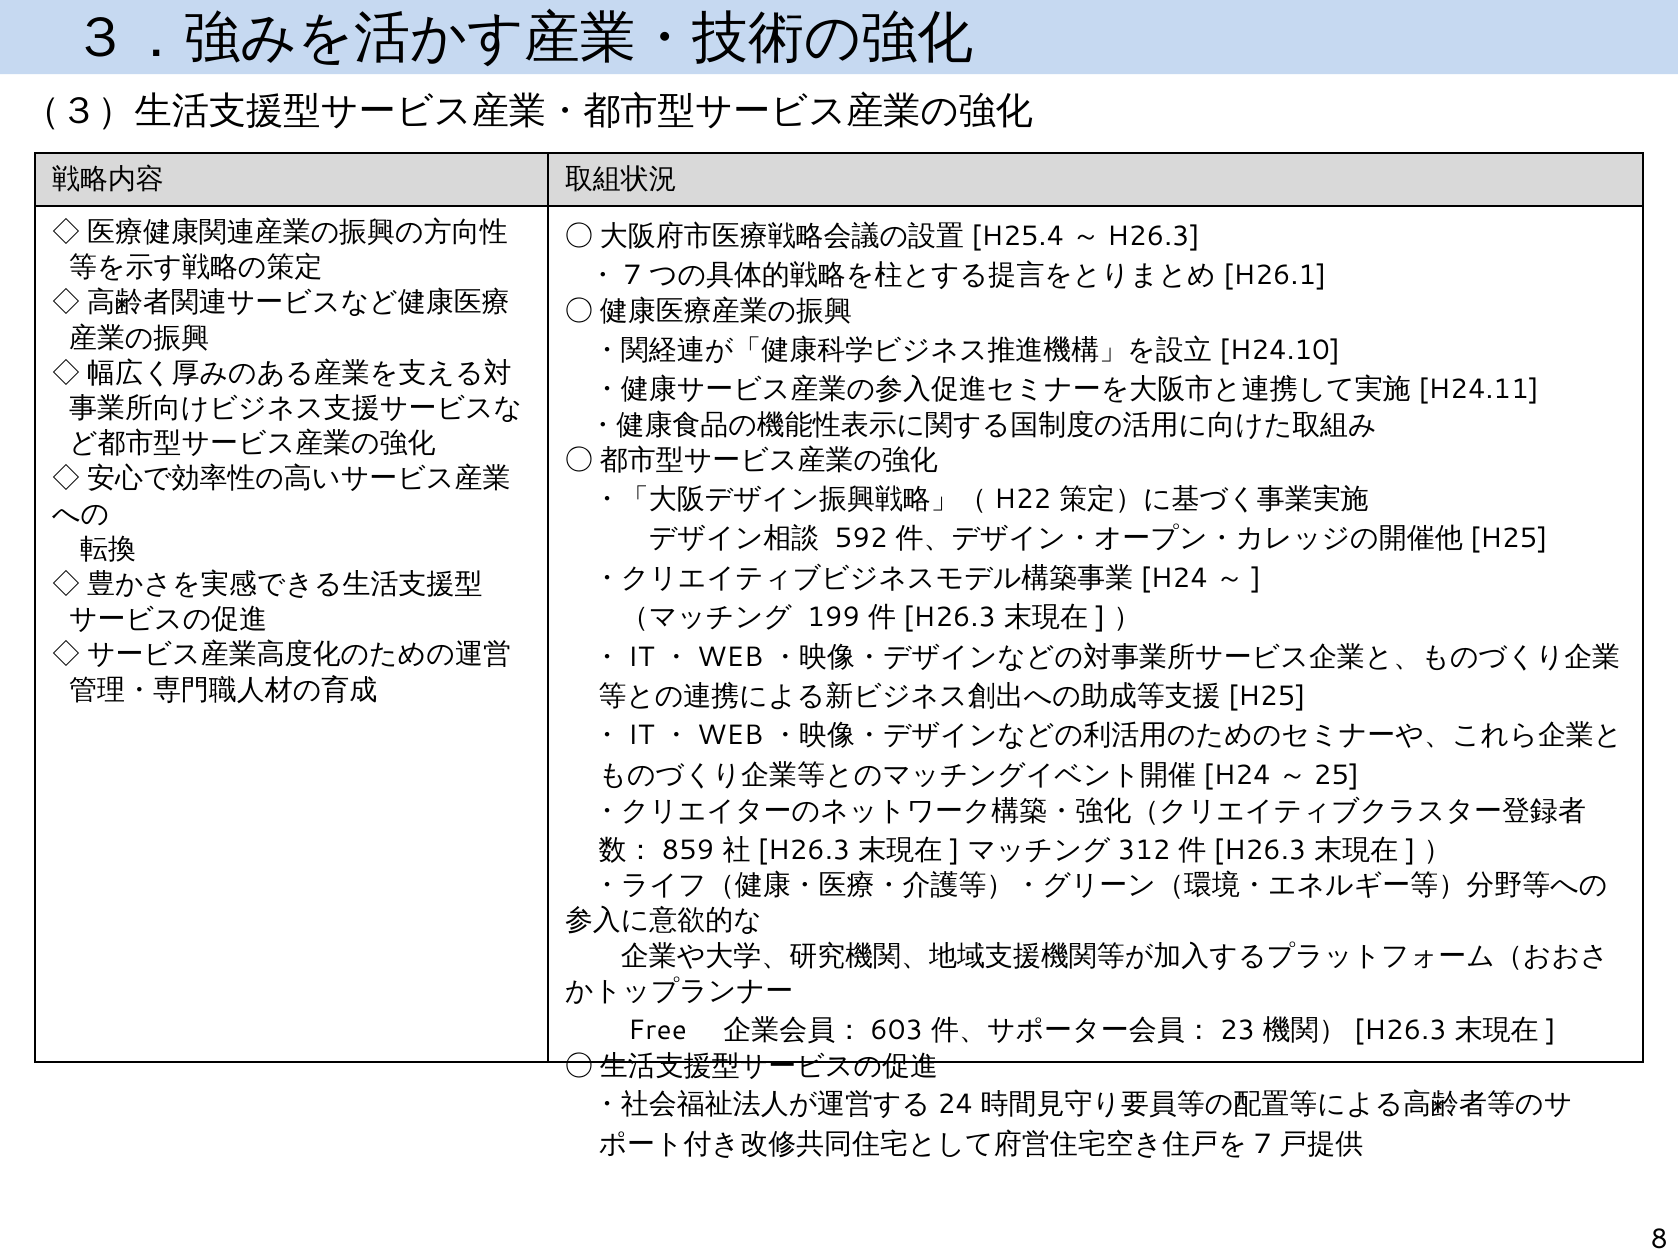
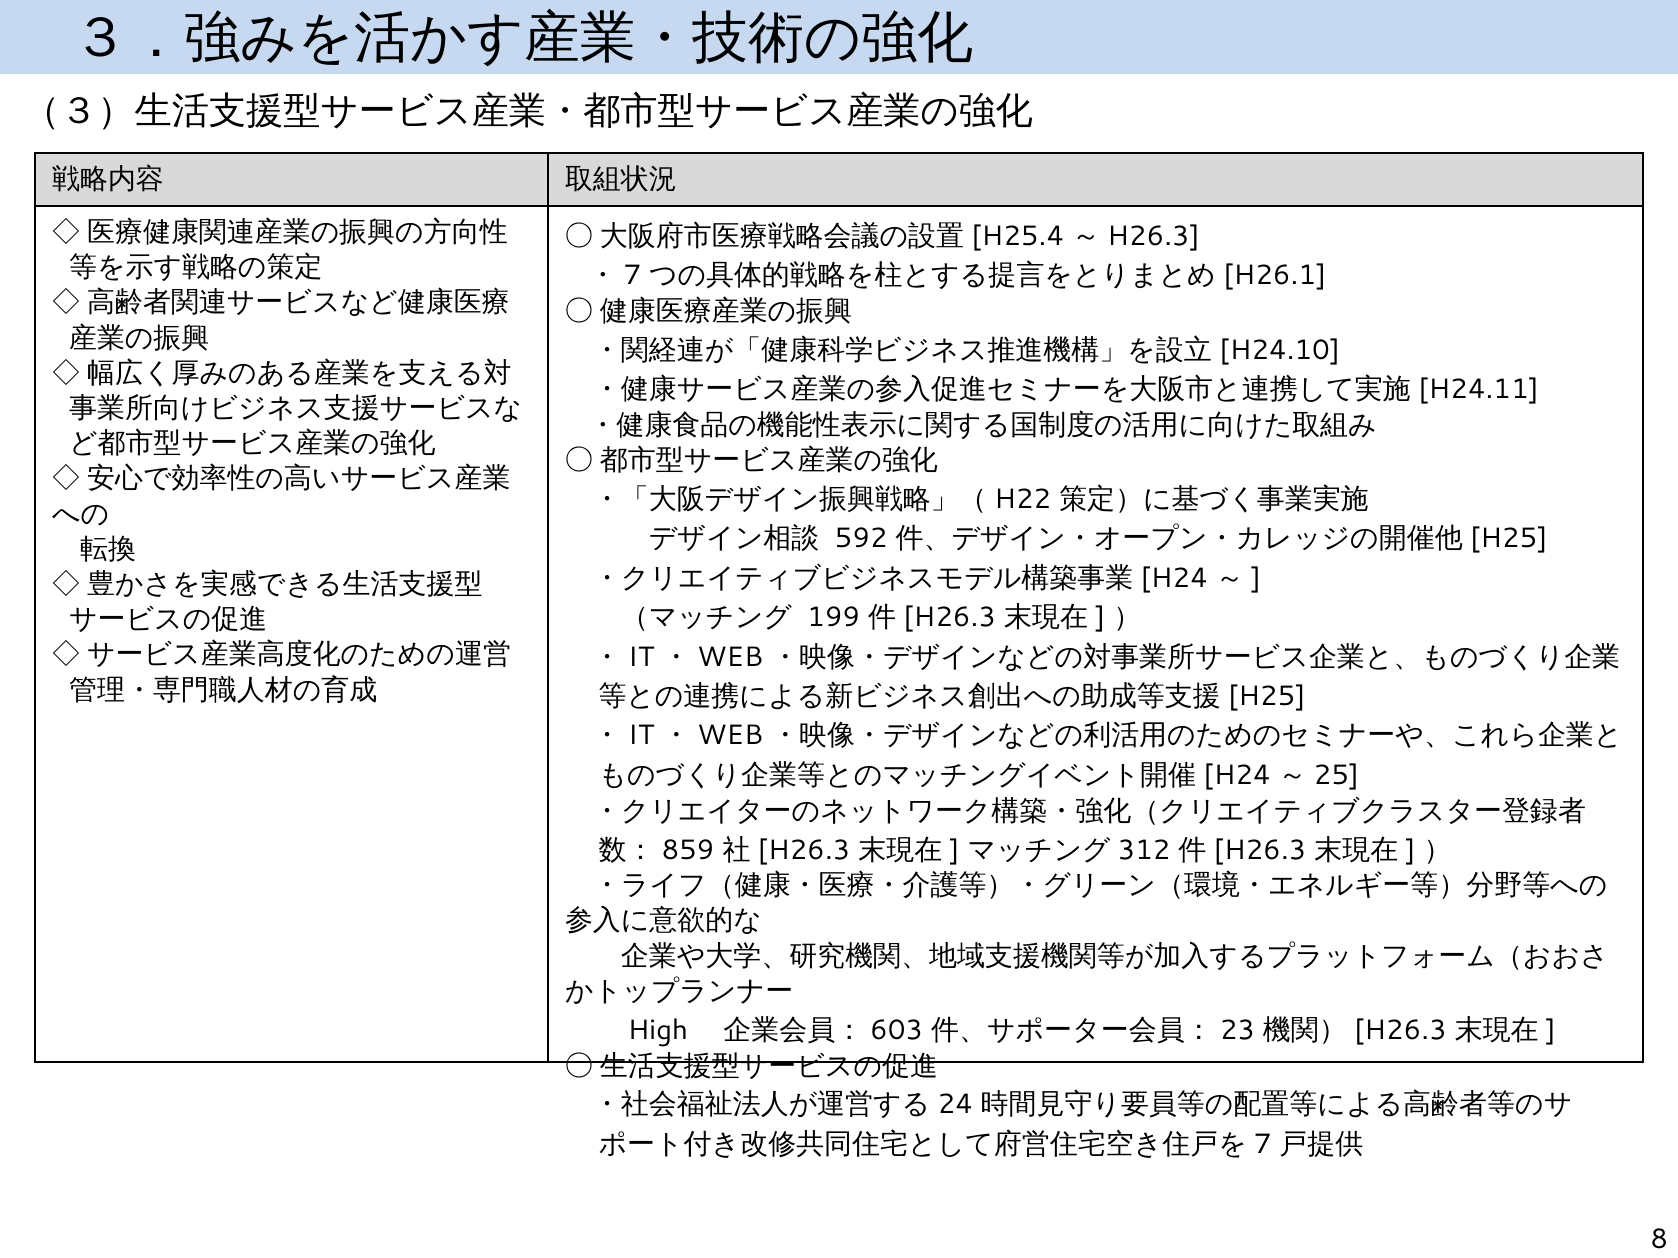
Free: Free -> High
